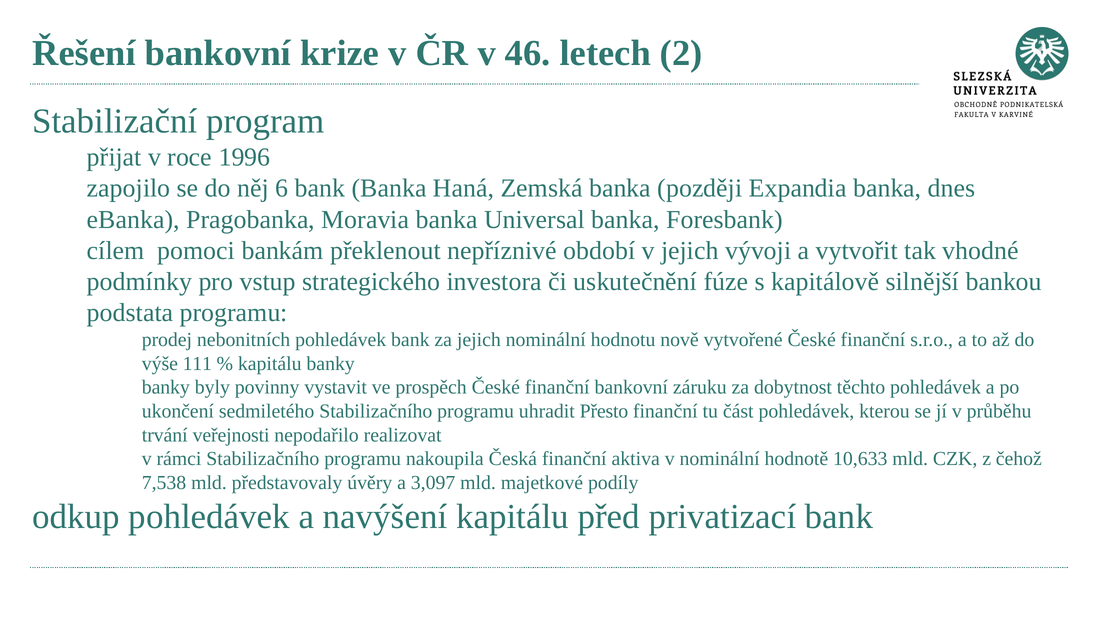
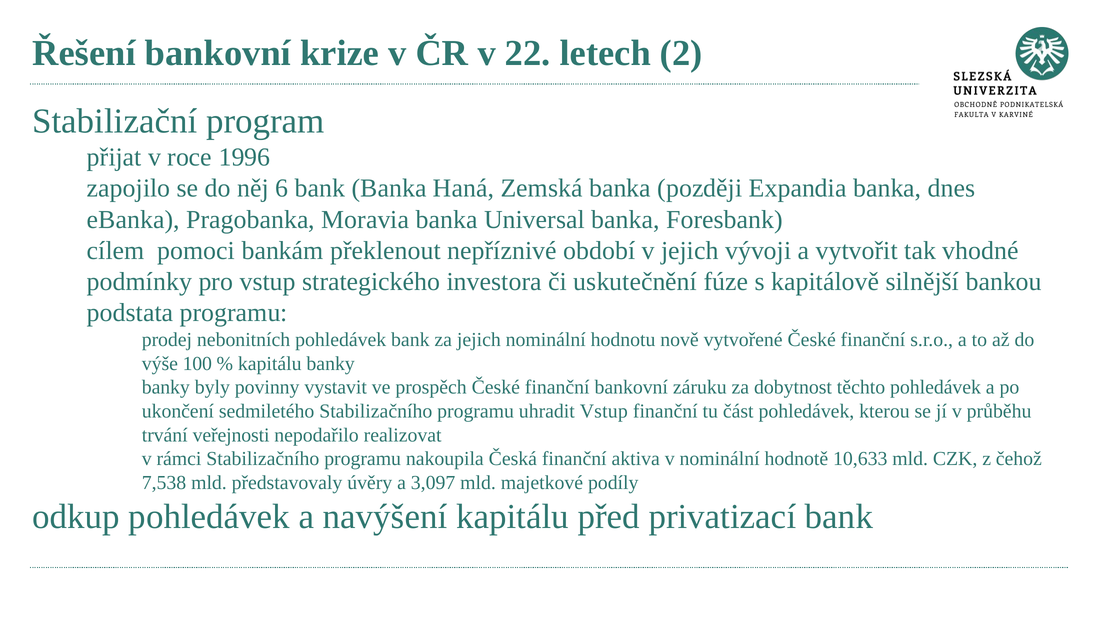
46: 46 -> 22
111: 111 -> 100
uhradit Přesto: Přesto -> Vstup
